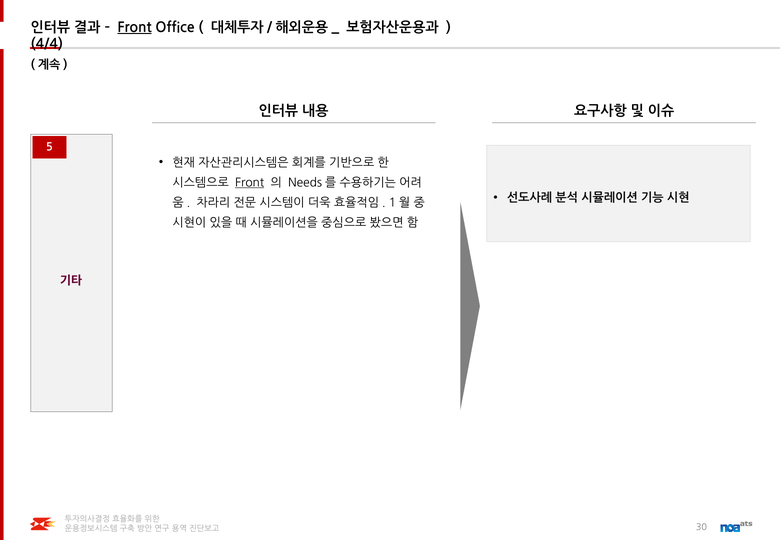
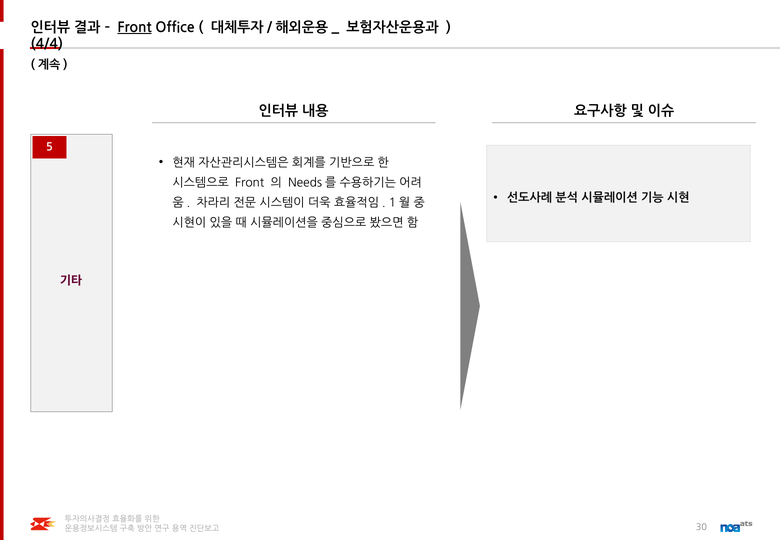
Front at (250, 183) underline: present -> none
